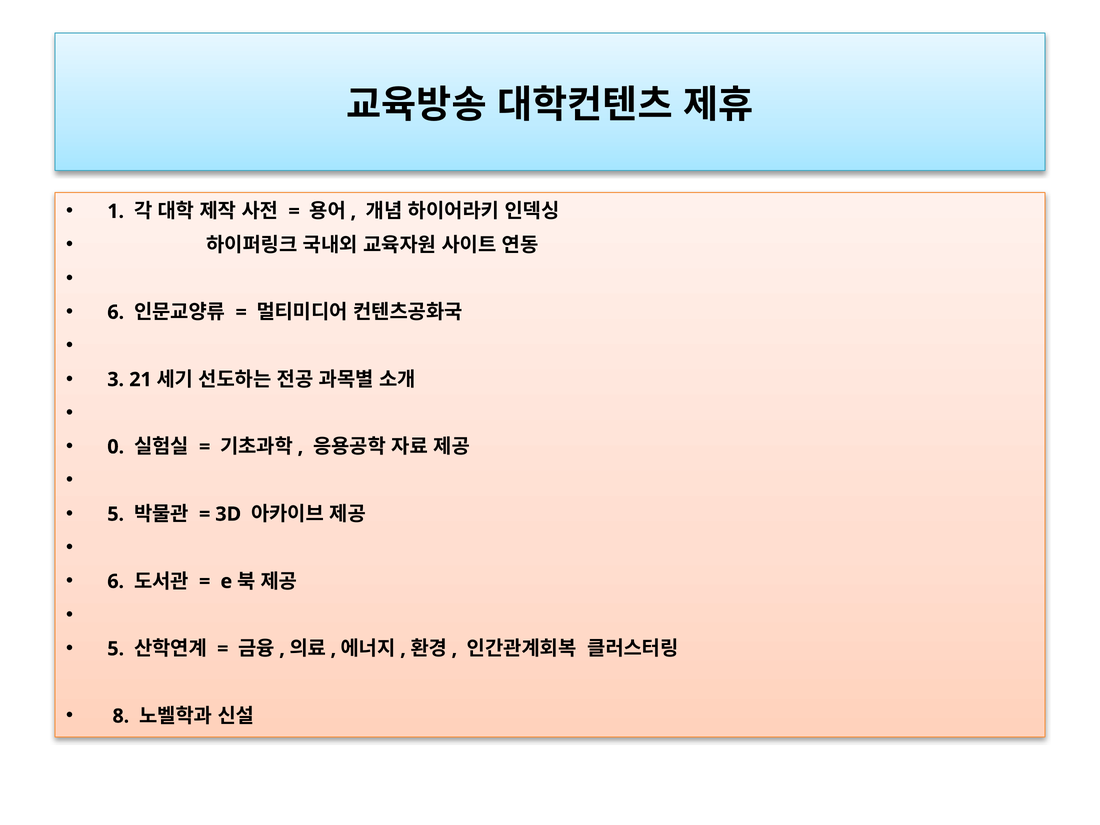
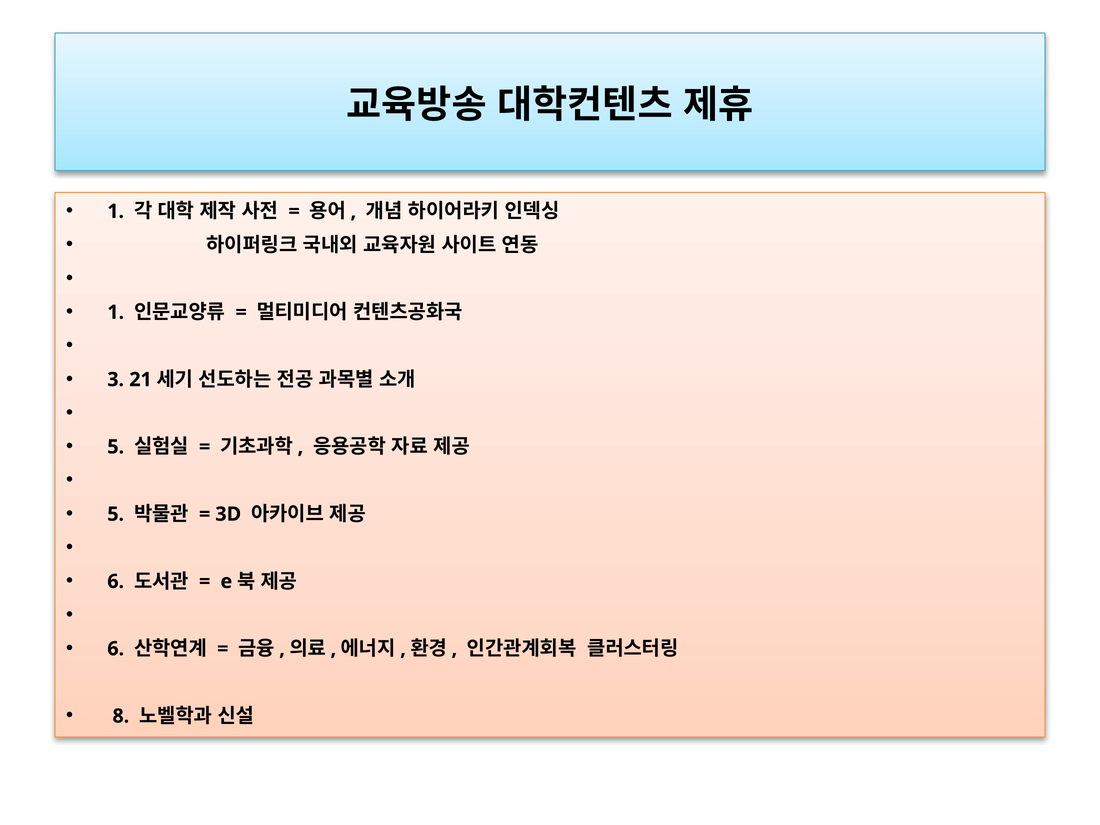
6 at (116, 312): 6 -> 1
0 at (116, 447): 0 -> 5
5 at (116, 649): 5 -> 6
